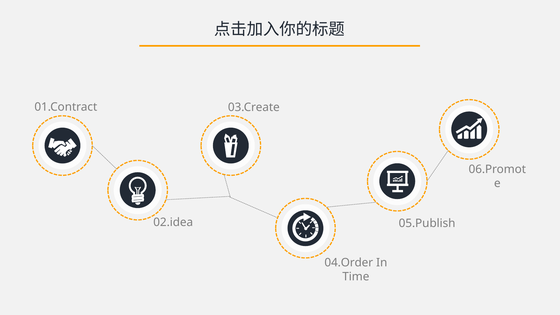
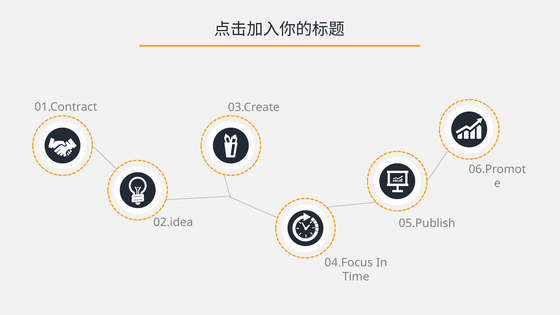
04.Order: 04.Order -> 04.Focus
